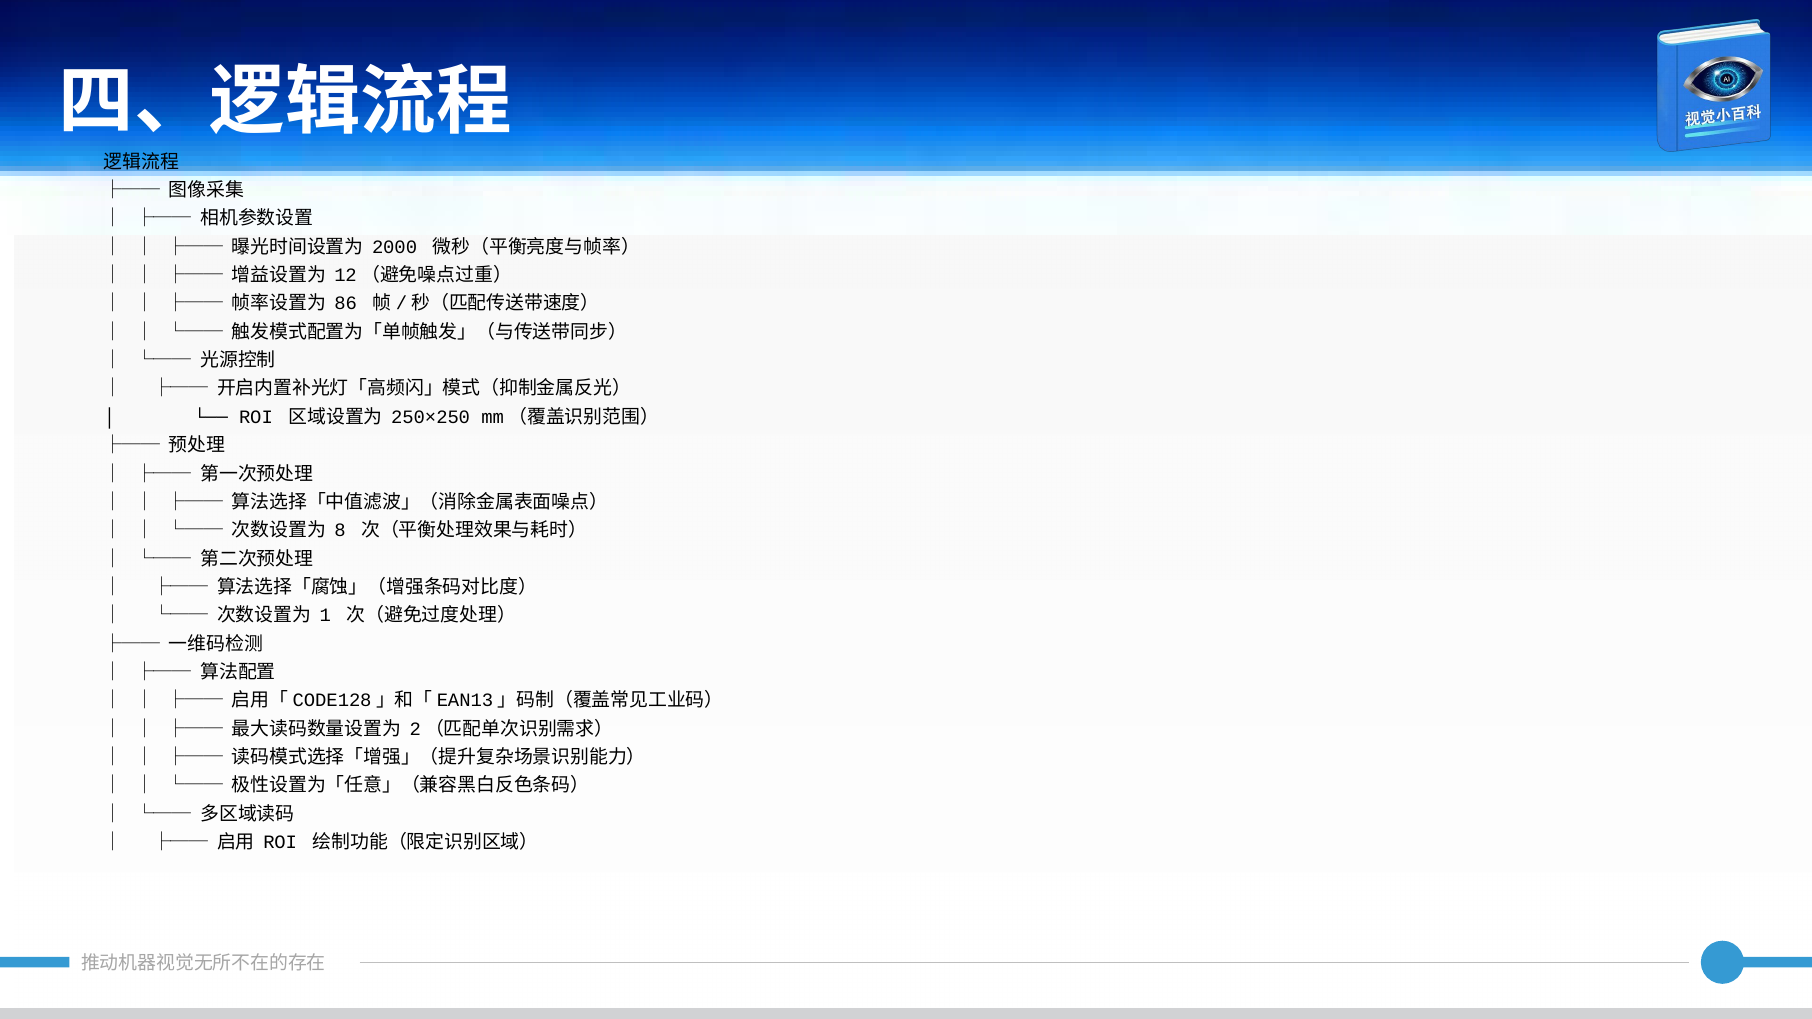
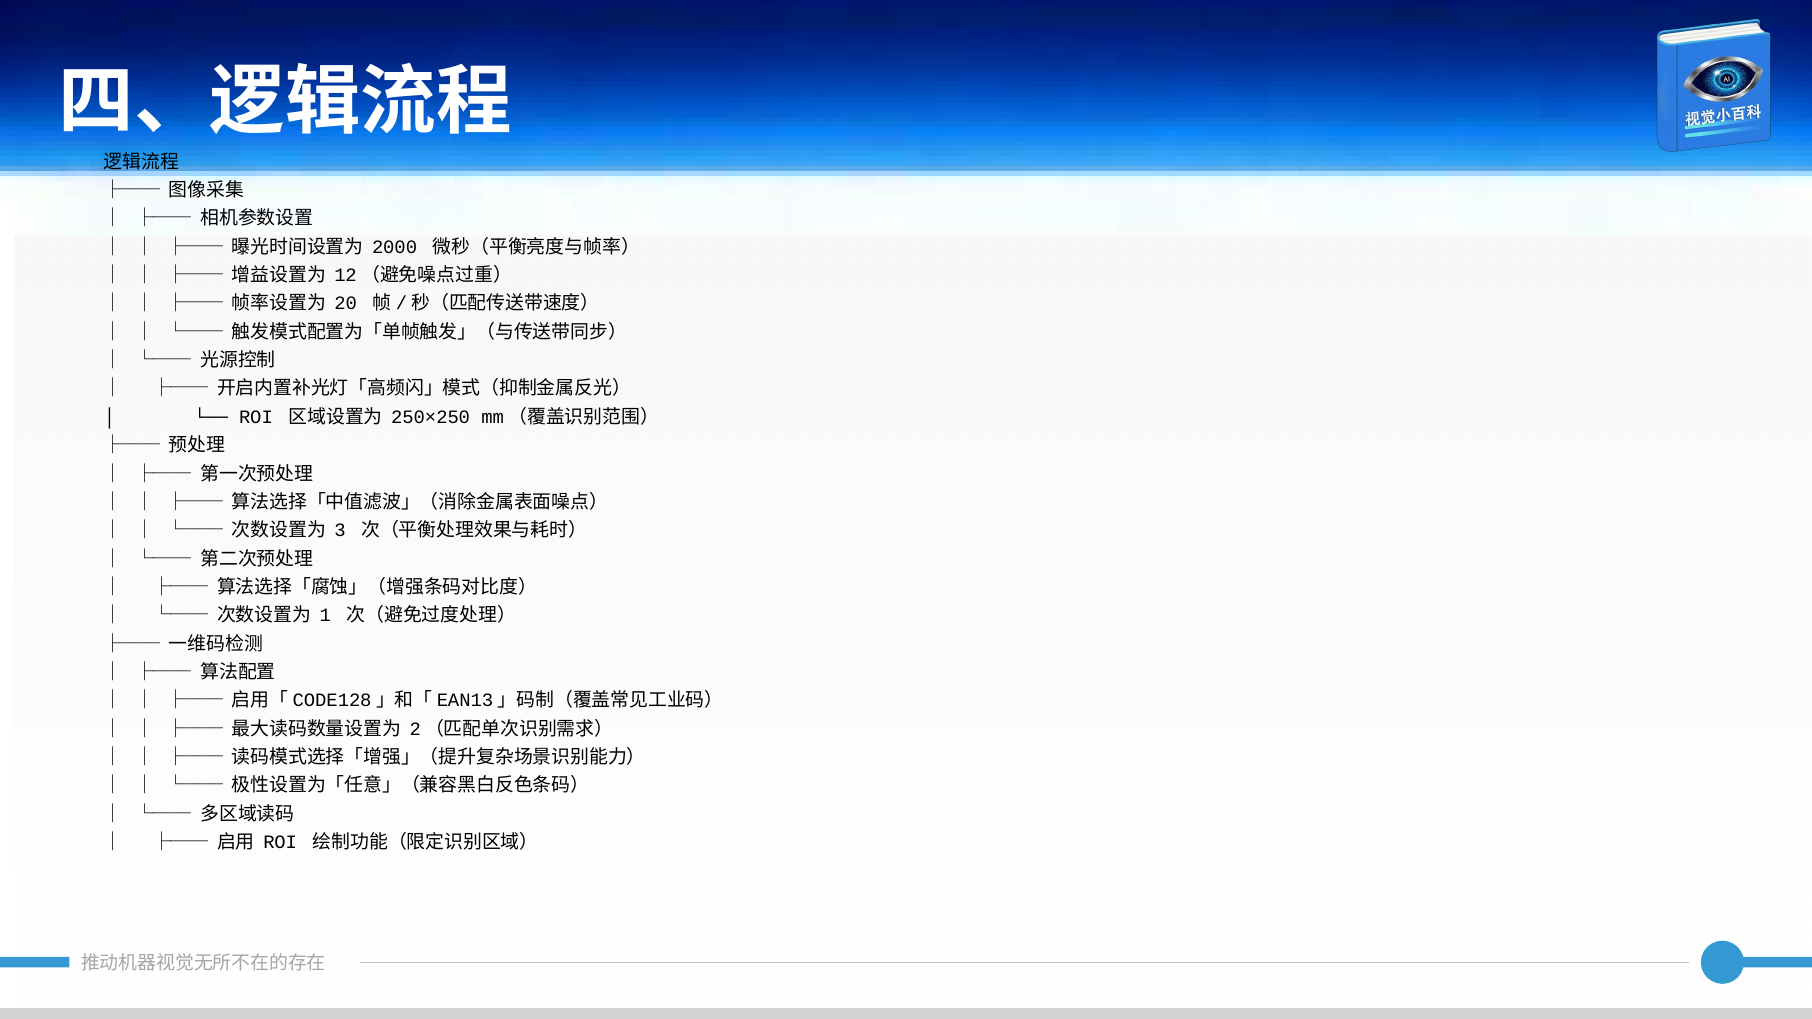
86: 86 -> 20
8: 8 -> 3
